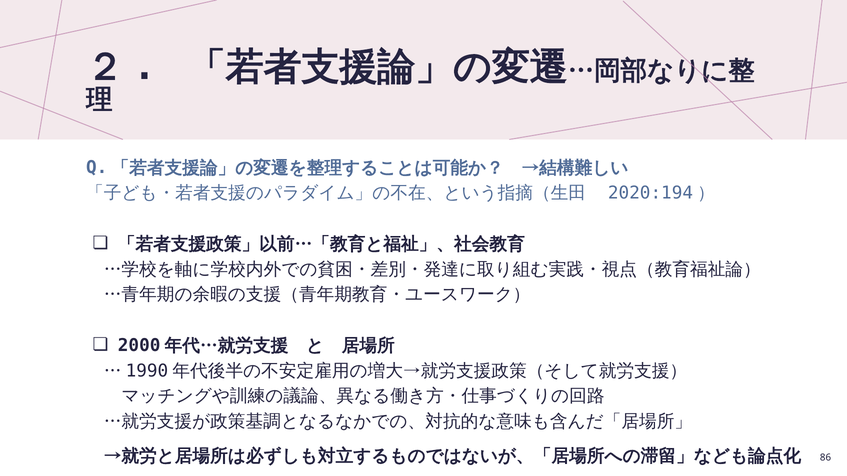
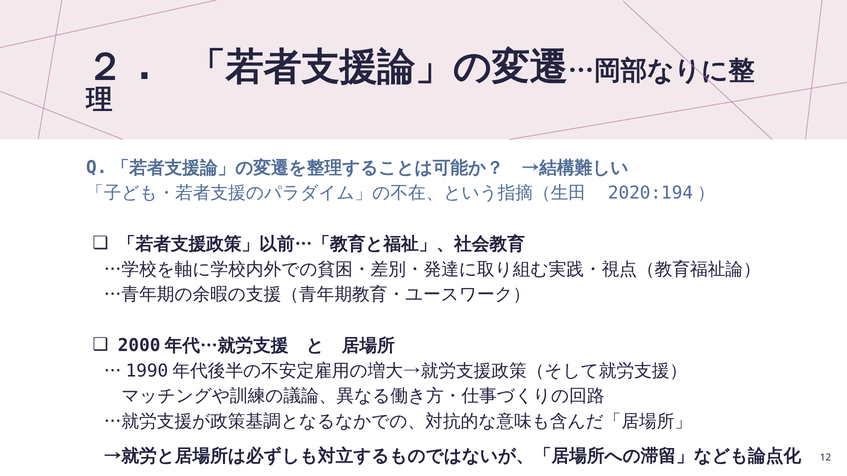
86: 86 -> 12
